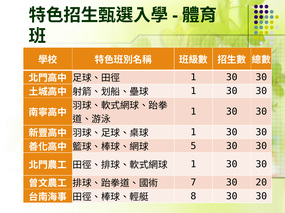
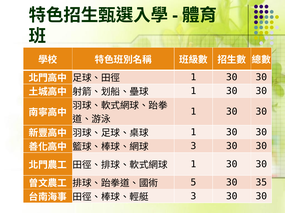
5 at (193, 146): 5 -> 3
7: 7 -> 5
20: 20 -> 35
8 at (193, 197): 8 -> 3
